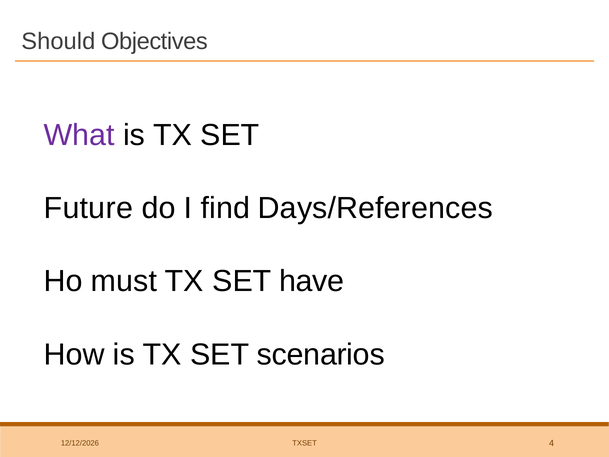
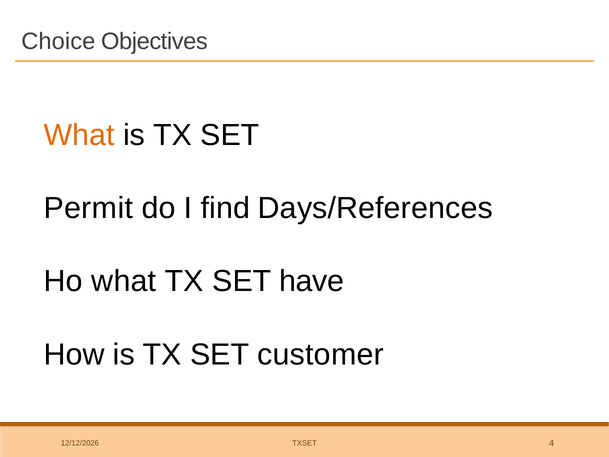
Should: Should -> Choice
What at (79, 135) colour: purple -> orange
Future: Future -> Permit
Ho must: must -> what
scenarios: scenarios -> customer
